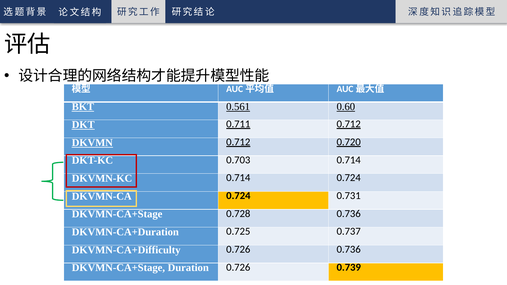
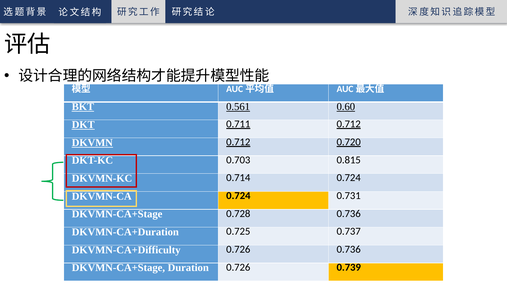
0.703 0.714: 0.714 -> 0.815
